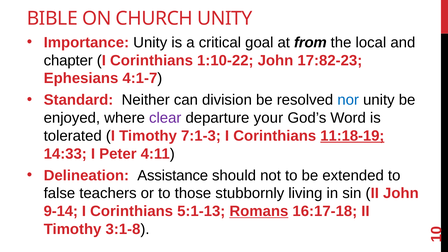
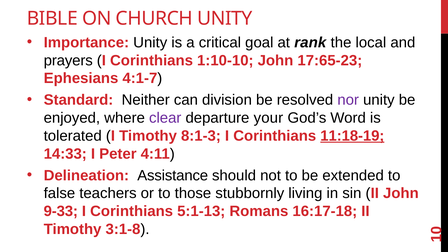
from: from -> rank
chapter: chapter -> prayers
1:10-22: 1:10-22 -> 1:10-10
17:82-23: 17:82-23 -> 17:65-23
nor colour: blue -> purple
7:1-3: 7:1-3 -> 8:1-3
9-14: 9-14 -> 9-33
Romans underline: present -> none
